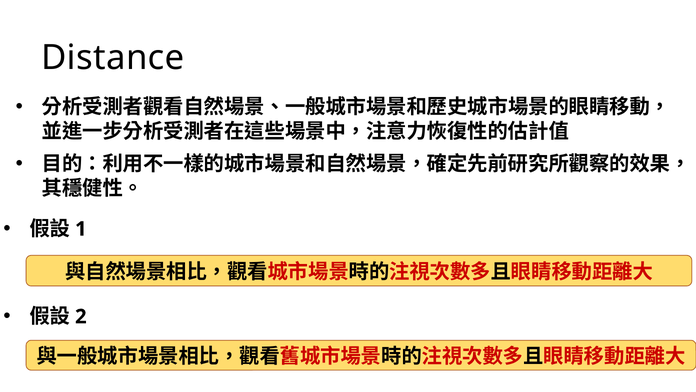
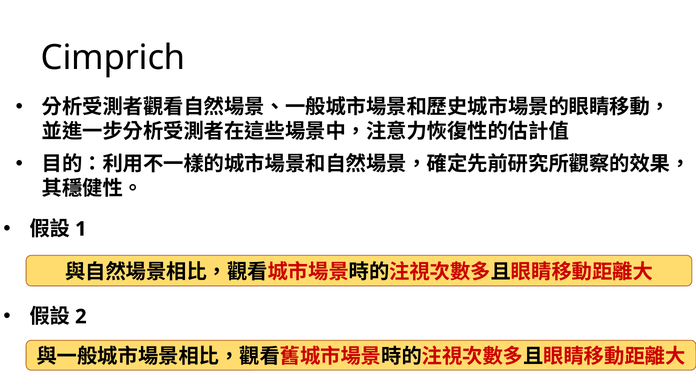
Distance: Distance -> Cimprich
